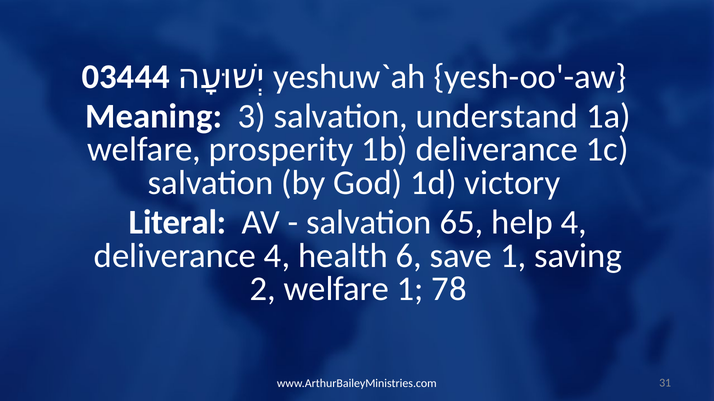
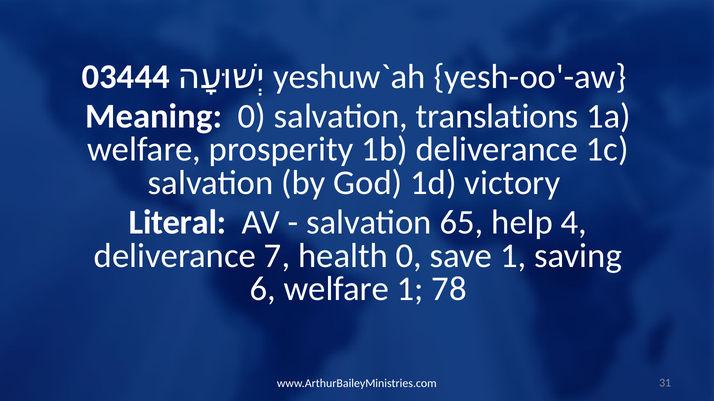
Meaning 3: 3 -> 0
understand: understand -> translations
deliverance 4: 4 -> 7
health 6: 6 -> 0
2: 2 -> 6
